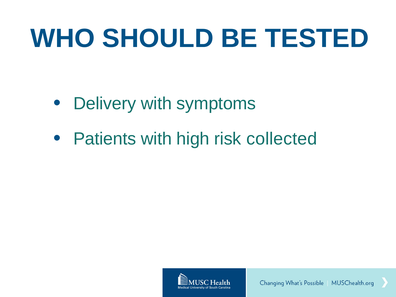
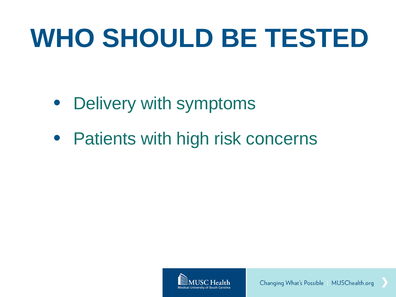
collected: collected -> concerns
